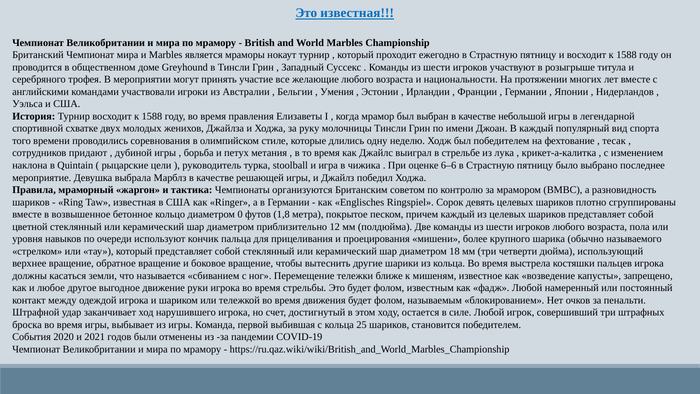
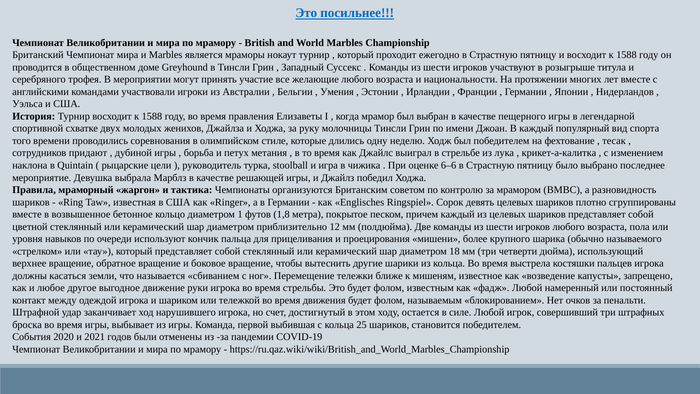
Это известная: известная -> посильнее
небольшой: небольшой -> пещерного
0: 0 -> 1
